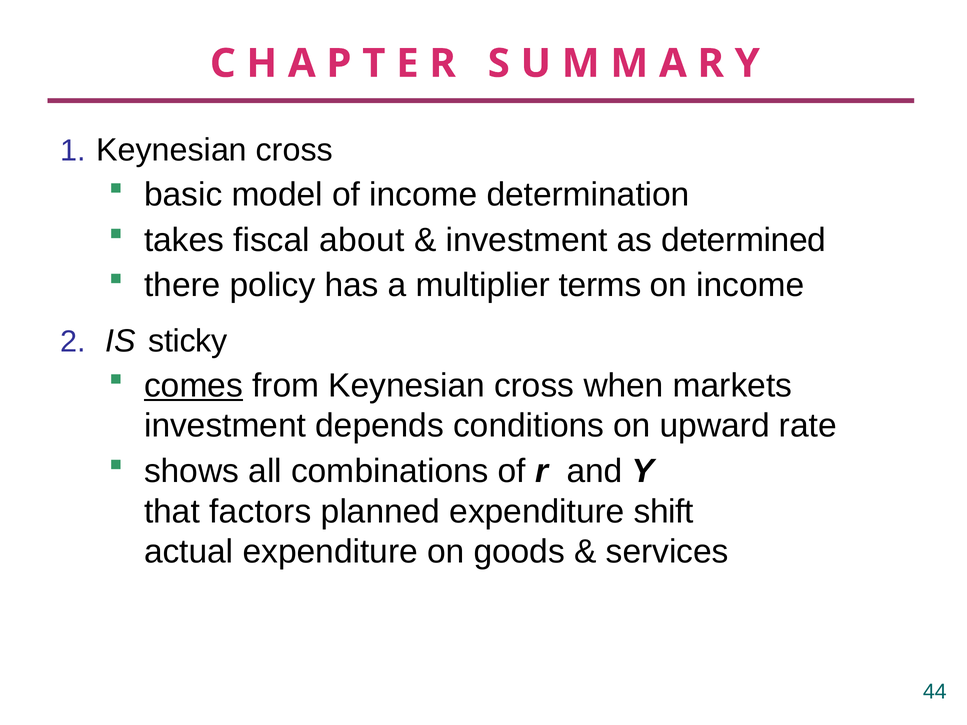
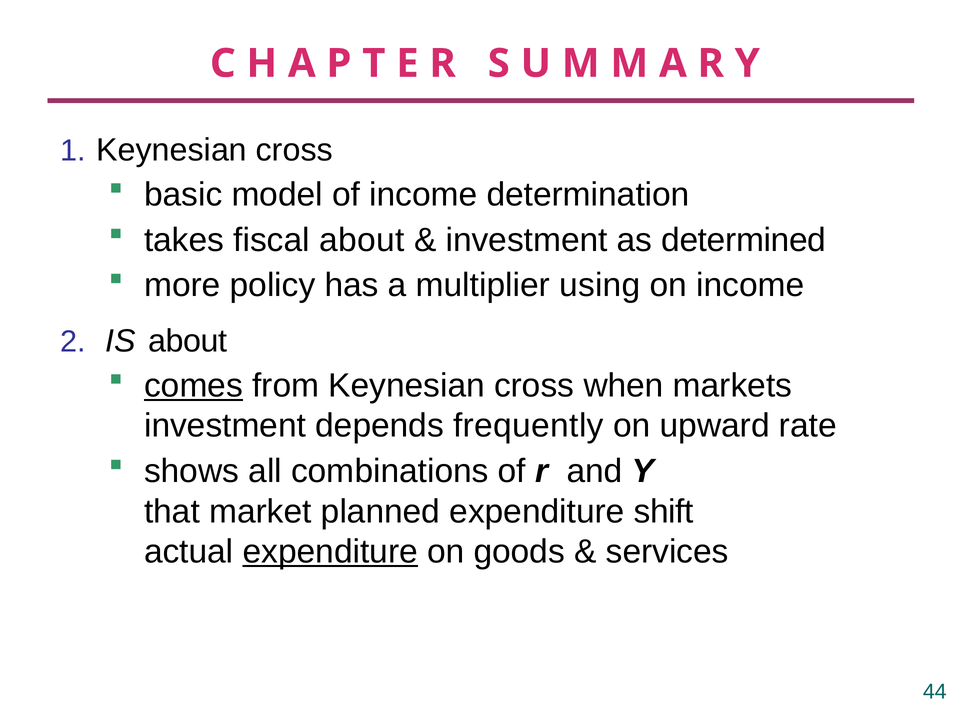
there: there -> more
terms: terms -> using
IS sticky: sticky -> about
conditions: conditions -> frequently
factors: factors -> market
expenditure at (330, 552) underline: none -> present
